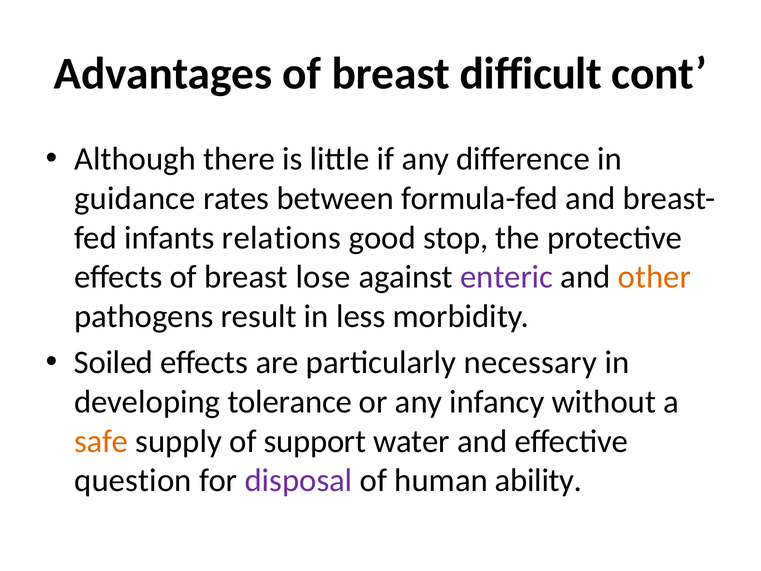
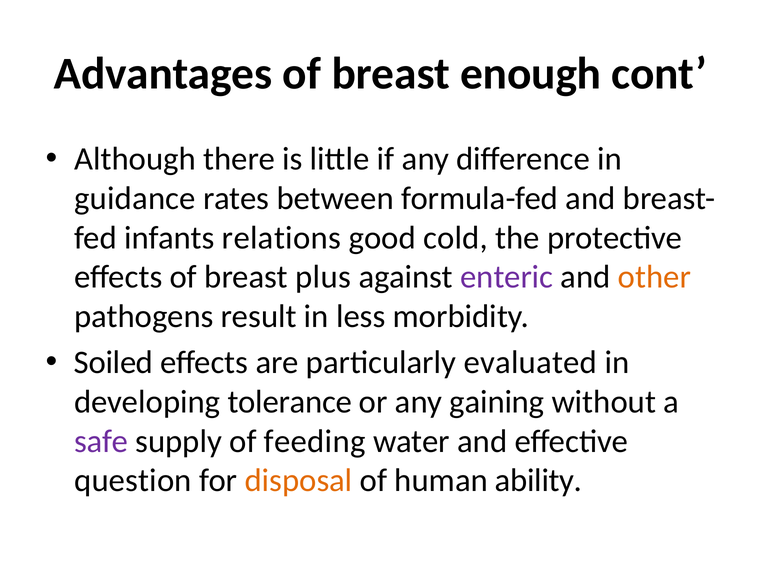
difficult: difficult -> enough
stop: stop -> cold
lose: lose -> plus
necessary: necessary -> evaluated
infancy: infancy -> gaining
safe colour: orange -> purple
support: support -> feeding
disposal colour: purple -> orange
